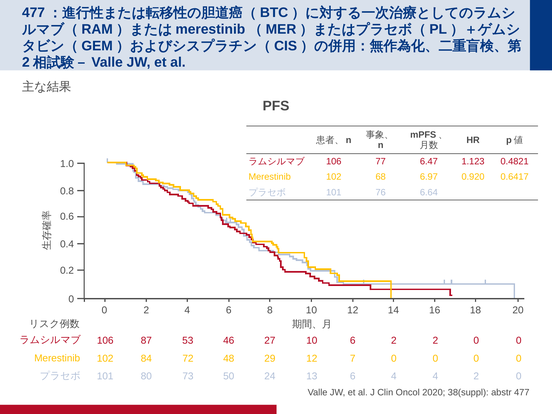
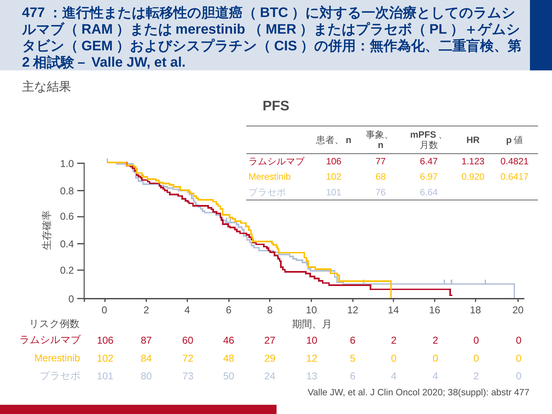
53: 53 -> 60
7: 7 -> 5
